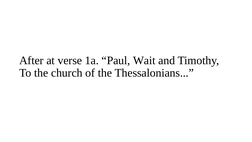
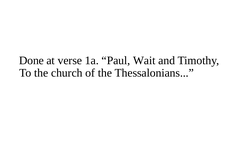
After: After -> Done
